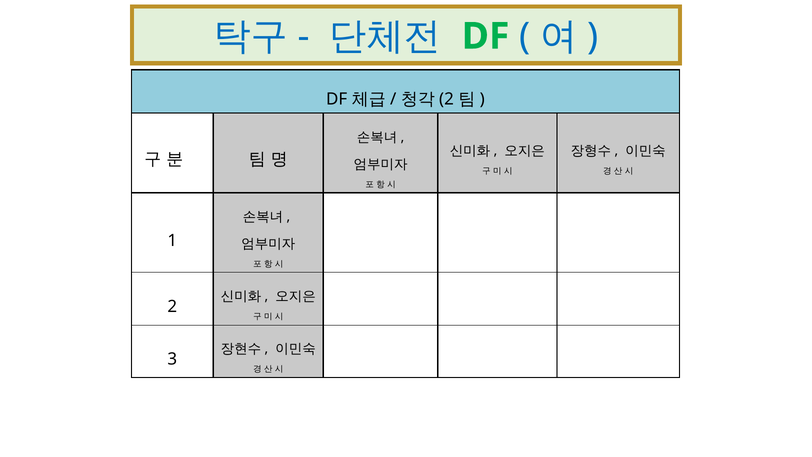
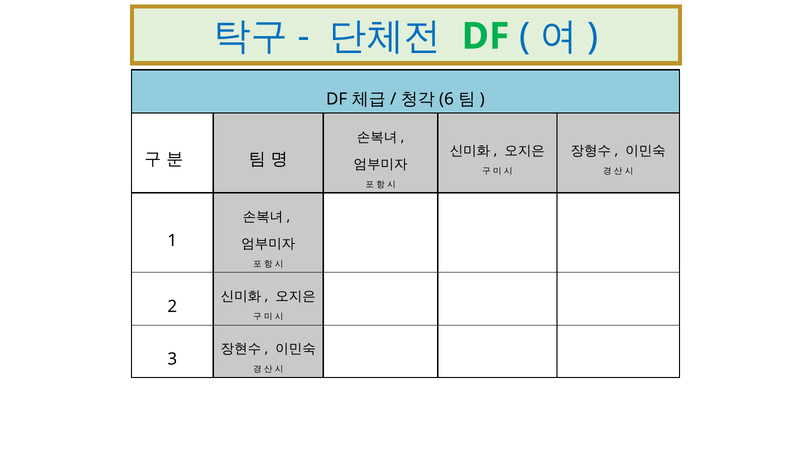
2 at (447, 99): 2 -> 6
